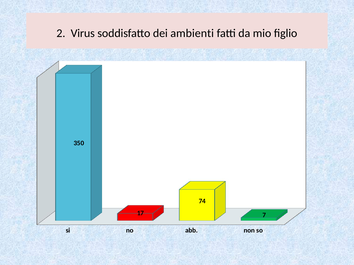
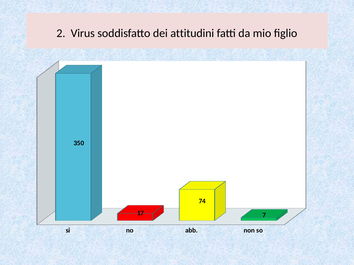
ambienti: ambienti -> attitudini
